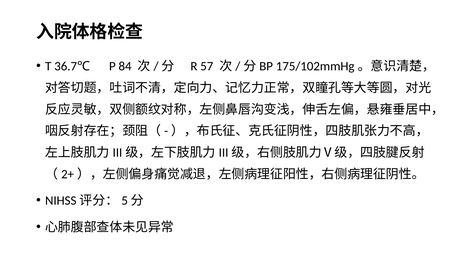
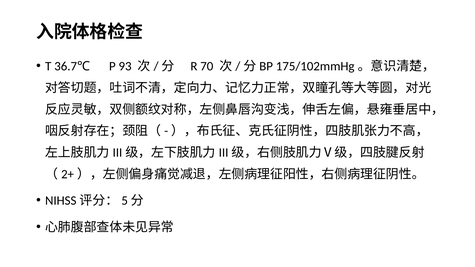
84: 84 -> 93
57: 57 -> 70
